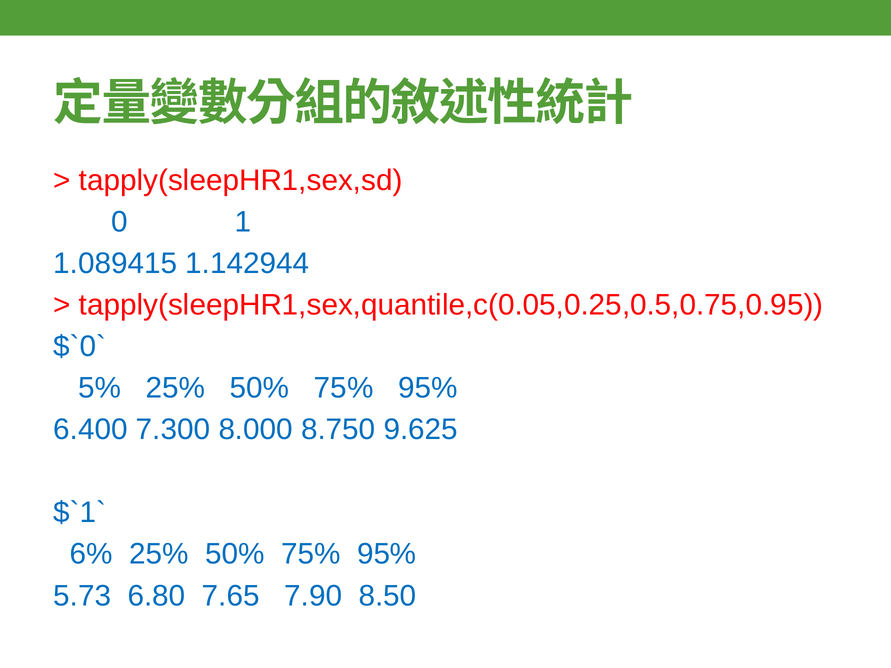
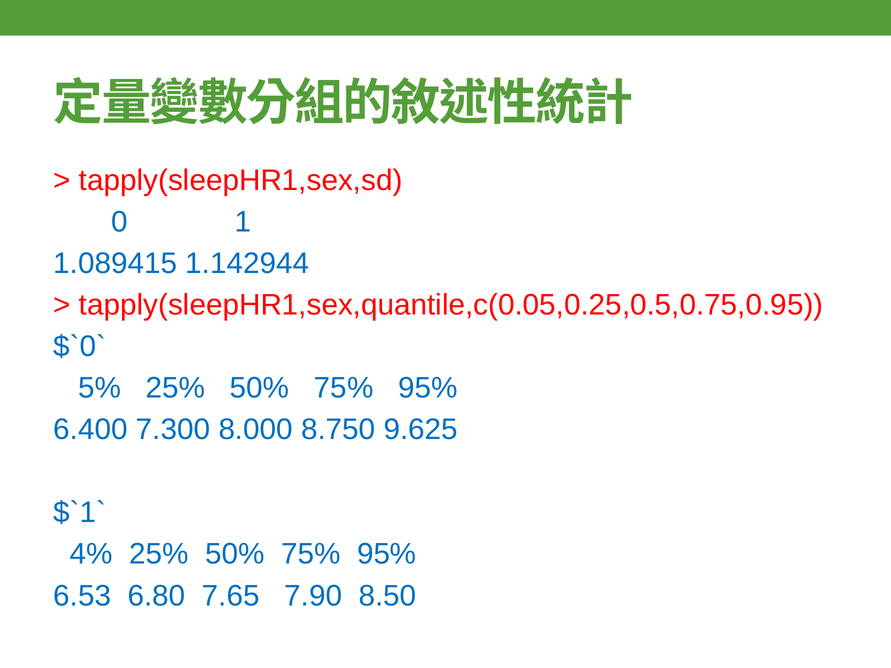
6%: 6% -> 4%
5.73: 5.73 -> 6.53
